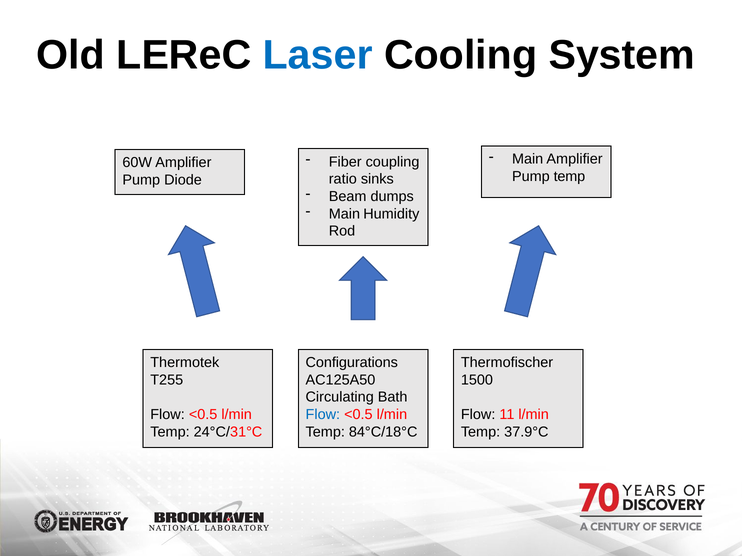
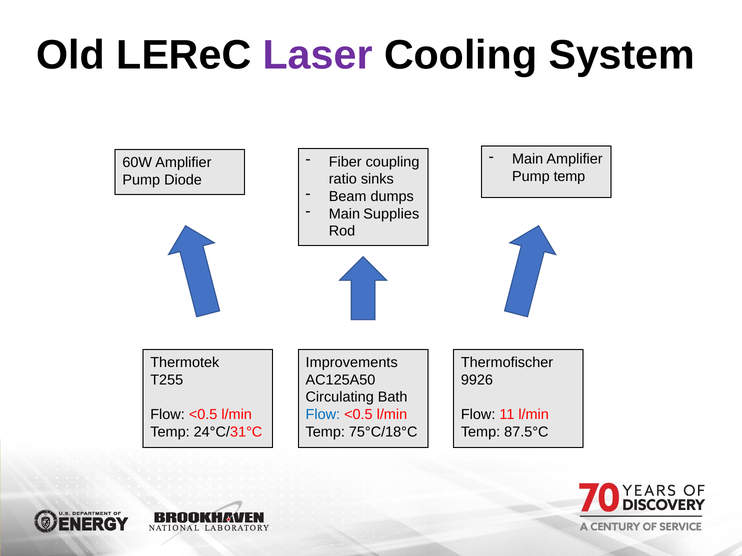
Laser colour: blue -> purple
Humidity: Humidity -> Supplies
Configurations: Configurations -> Improvements
1500: 1500 -> 9926
84°C/18°C: 84°C/18°C -> 75°C/18°C
37.9°C: 37.9°C -> 87.5°C
